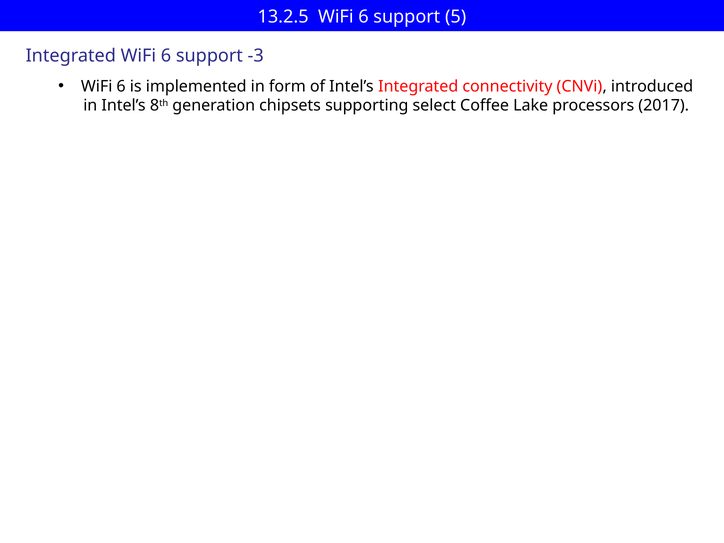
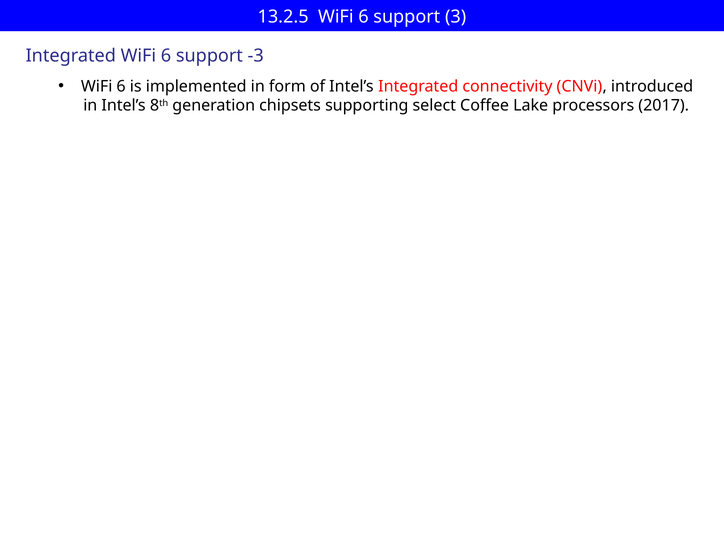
5: 5 -> 3
